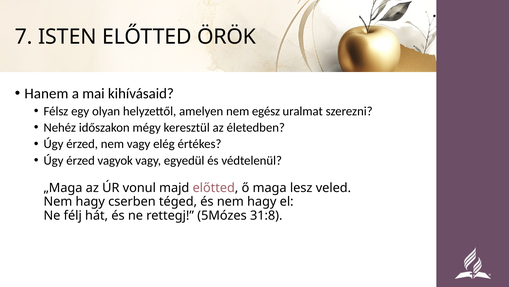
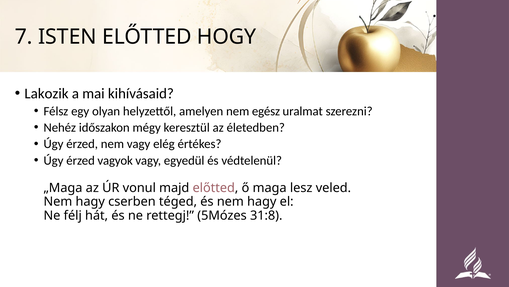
ÖRÖK: ÖRÖK -> HOGY
Hanem: Hanem -> Lakozik
